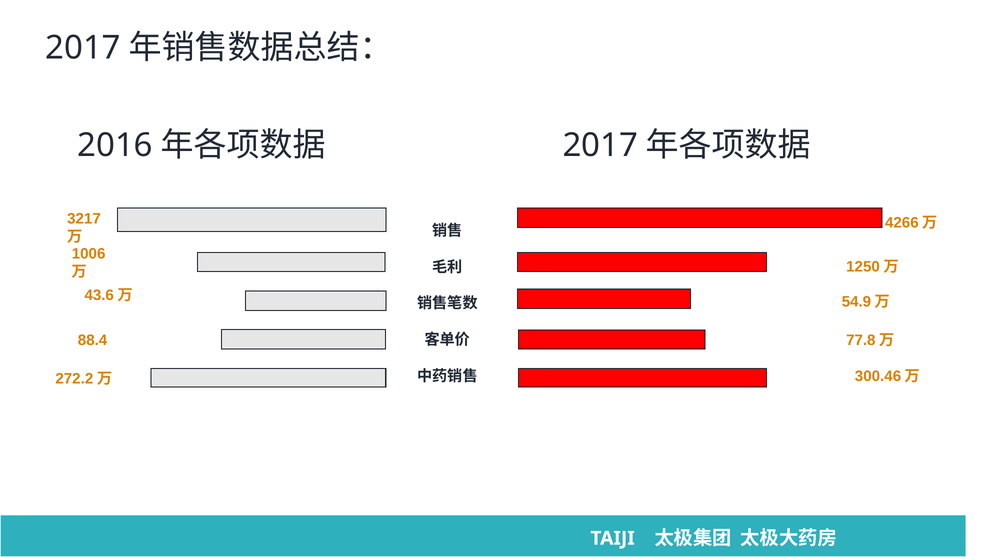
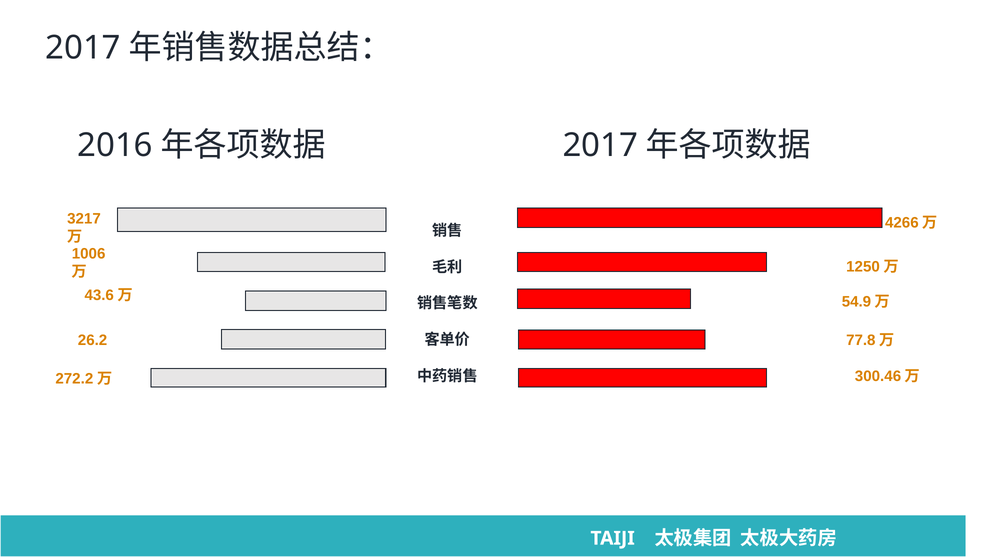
88.4: 88.4 -> 26.2
